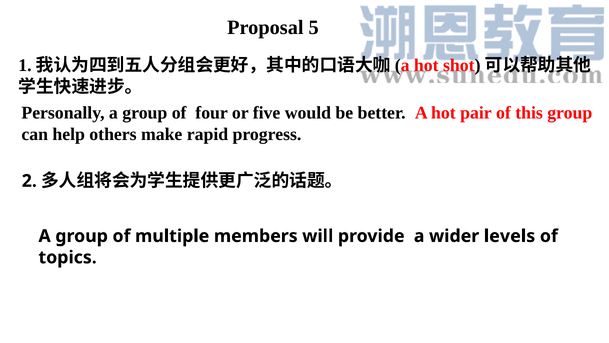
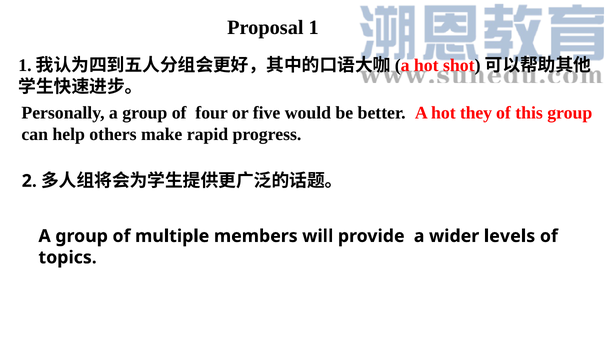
Proposal 5: 5 -> 1
pair: pair -> they
